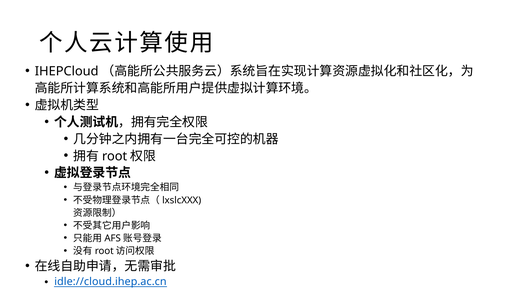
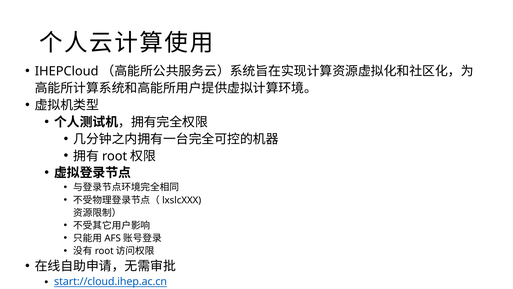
idle://cloud.ihep.ac.cn: idle://cloud.ihep.ac.cn -> start://cloud.ihep.ac.cn
